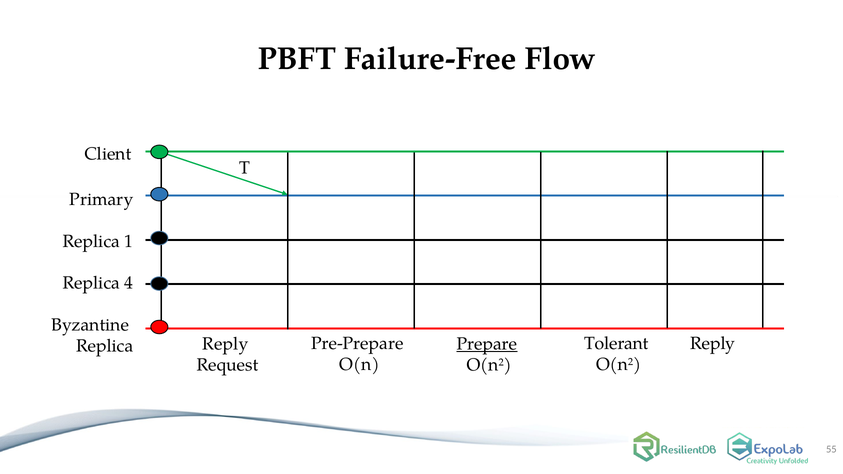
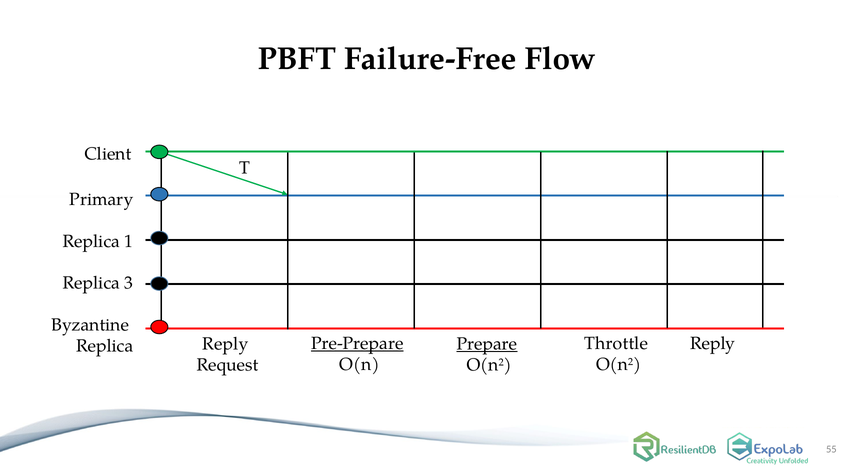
4: 4 -> 3
Tolerant: Tolerant -> Throttle
Pre-Prepare underline: none -> present
